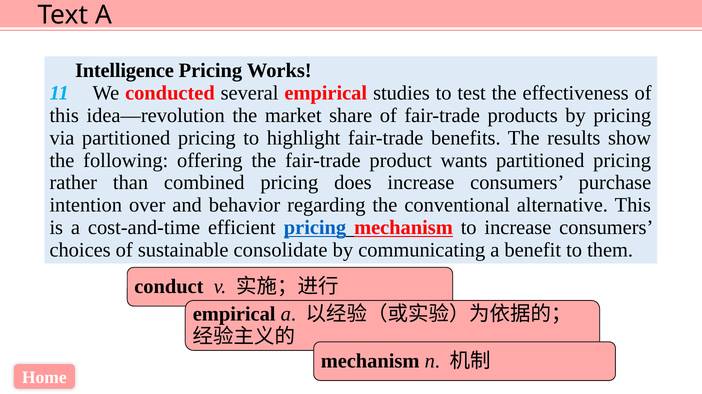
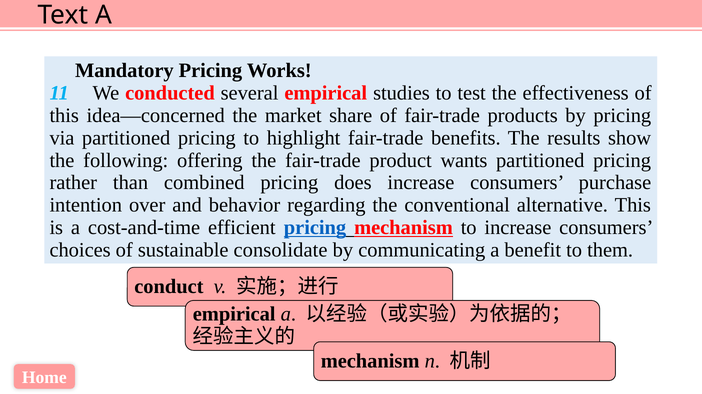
Intelligence: Intelligence -> Mandatory
idea—revolution: idea—revolution -> idea—concerned
